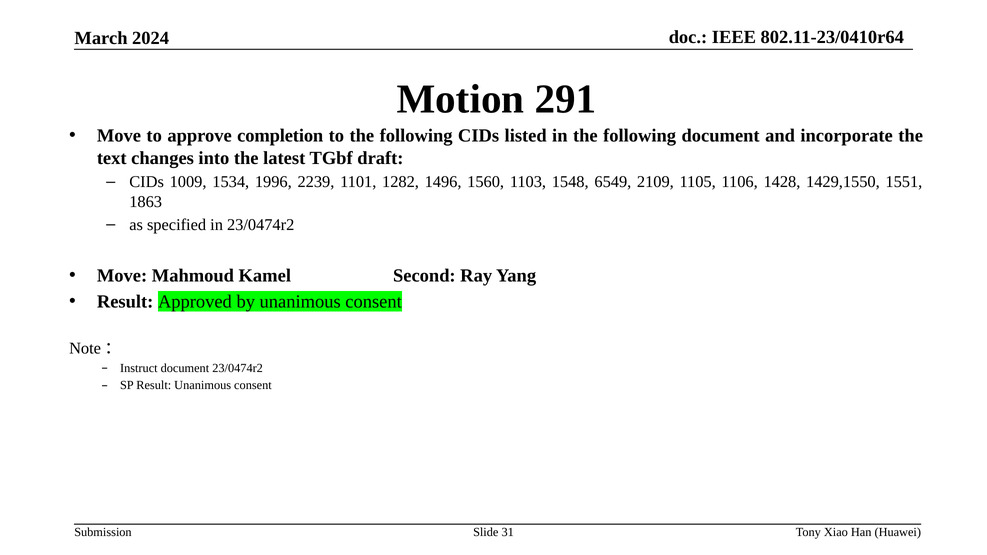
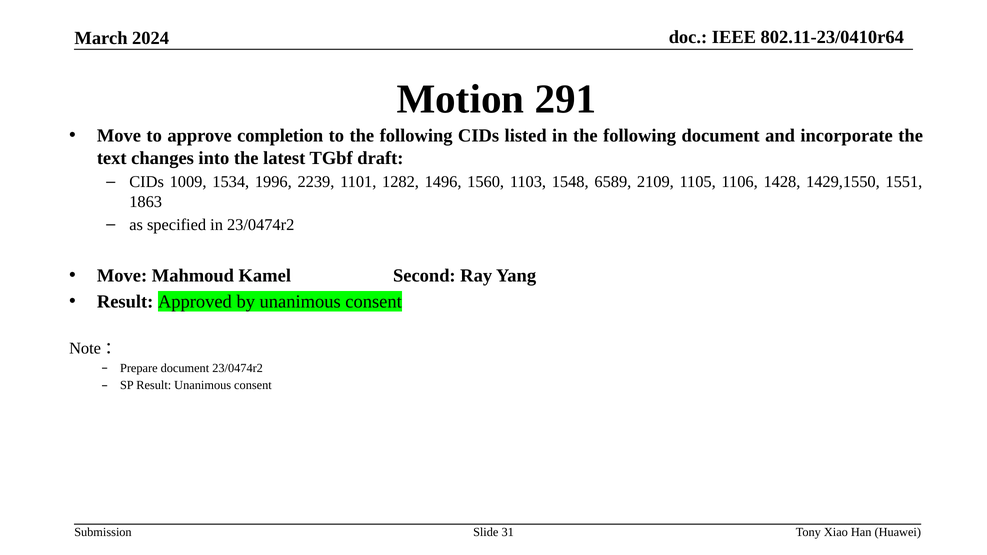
6549: 6549 -> 6589
Instruct: Instruct -> Prepare
